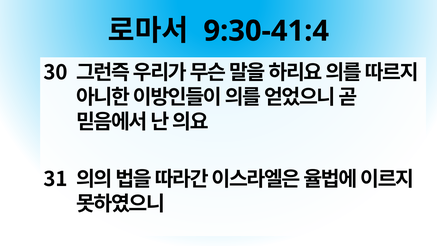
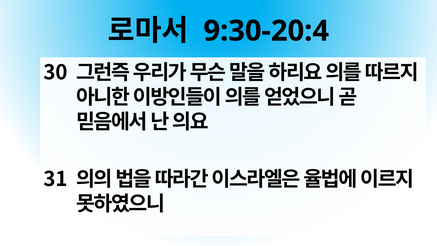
9:30-41:4: 9:30-41:4 -> 9:30-20:4
